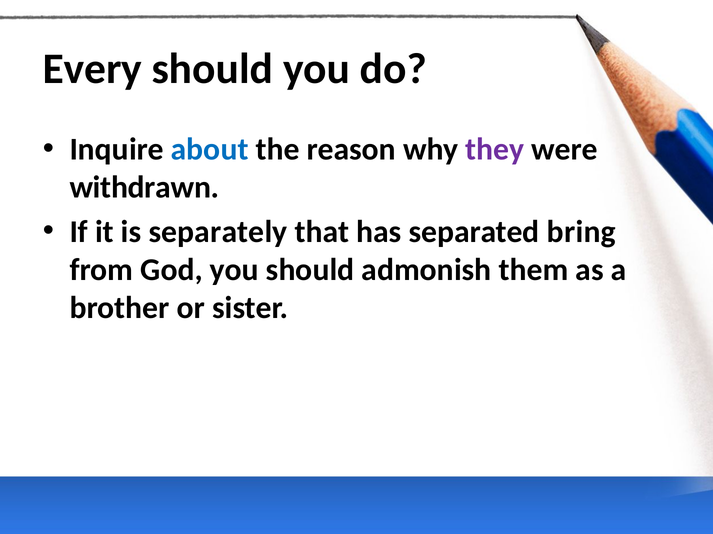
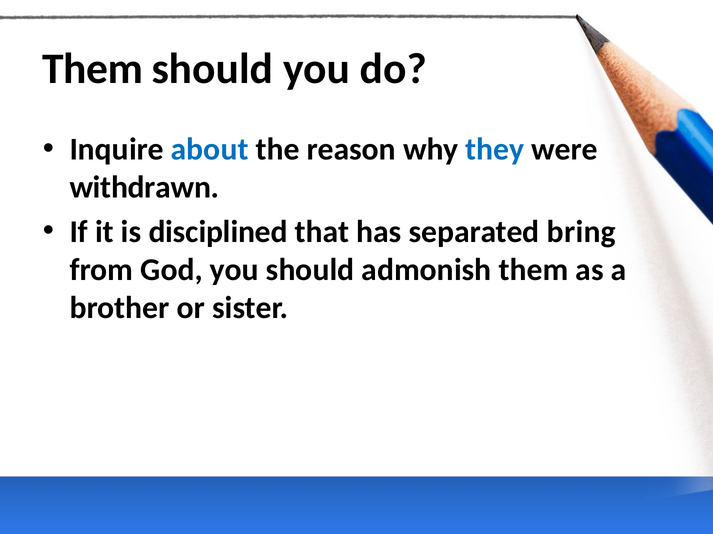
Every at (92, 69): Every -> Them
they colour: purple -> blue
separately: separately -> disciplined
